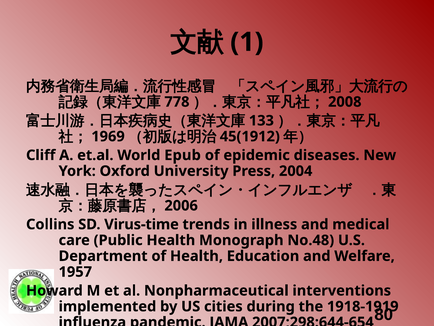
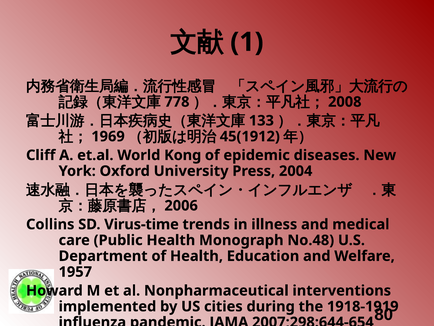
Epub: Epub -> Kong
